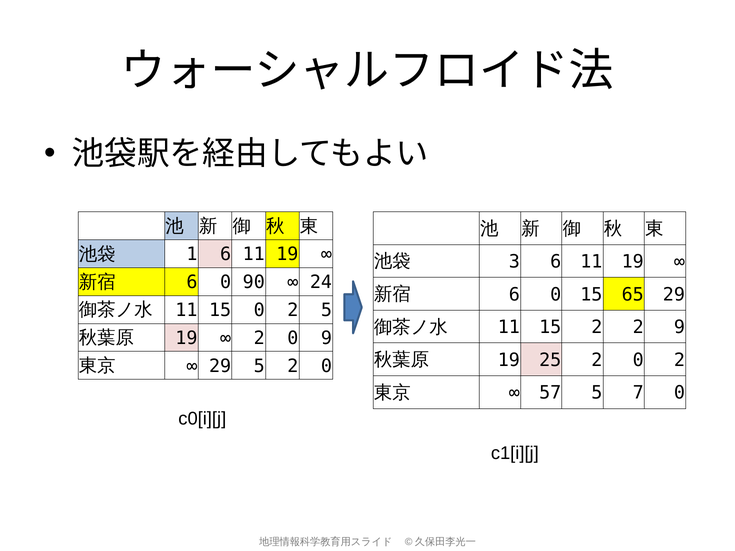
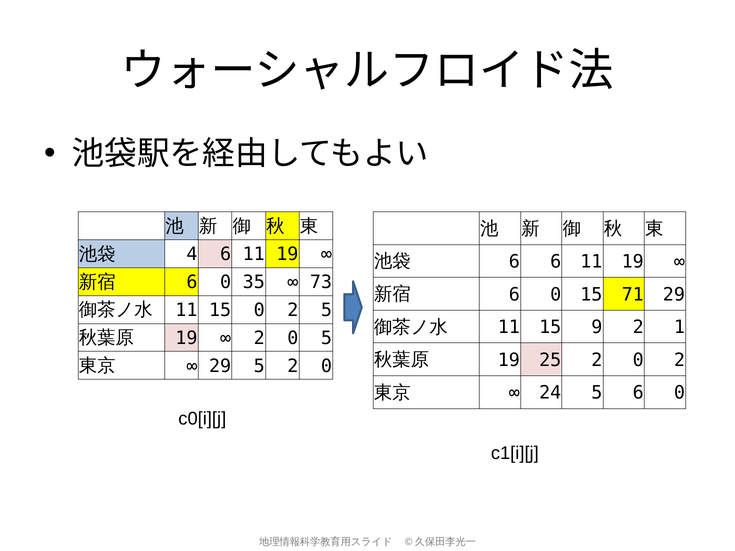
1: 1 -> 4
3 at (514, 262): 3 -> 6
90: 90 -> 35
24: 24 -> 73
65: 65 -> 71
15 2: 2 -> 9
2 9: 9 -> 1
0 9: 9 -> 5
57: 57 -> 24
5 7: 7 -> 6
